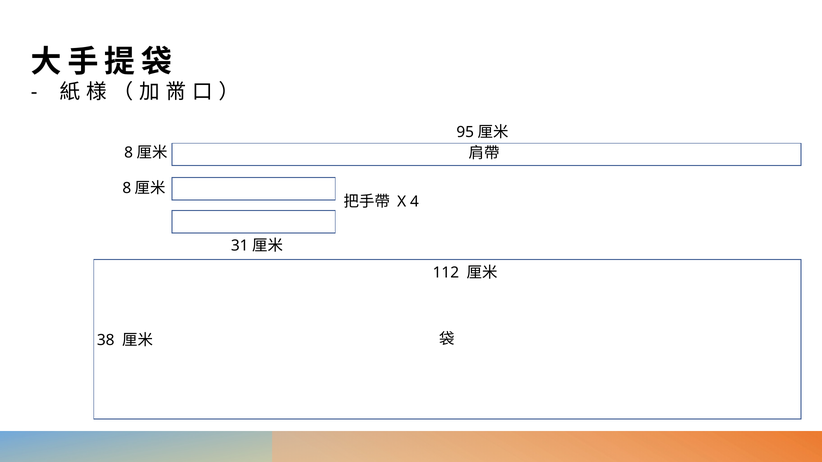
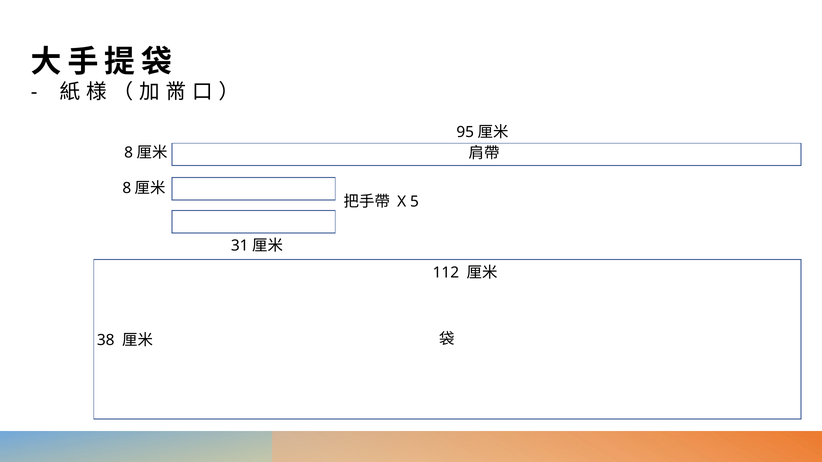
4: 4 -> 5
